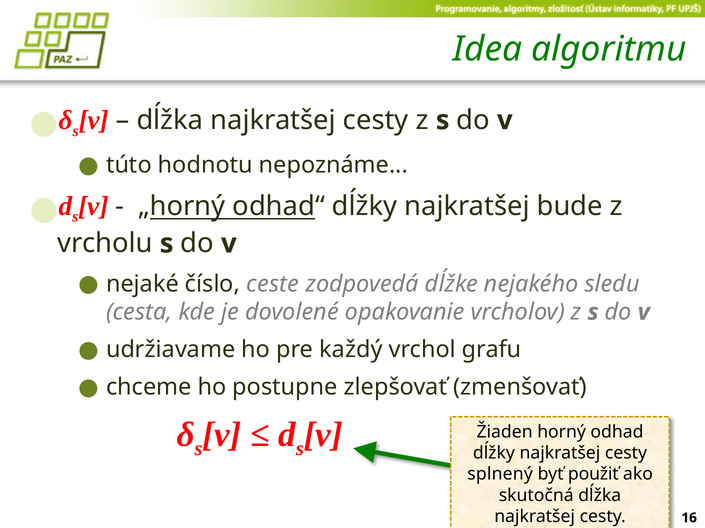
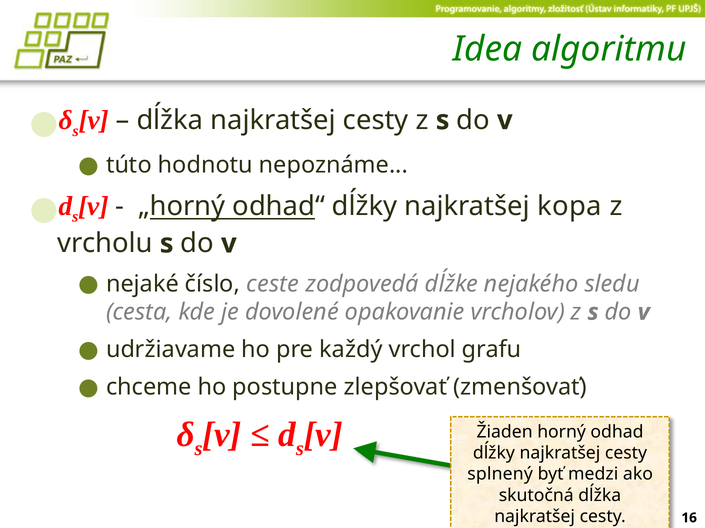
bude: bude -> kopa
použiť: použiť -> medzi
